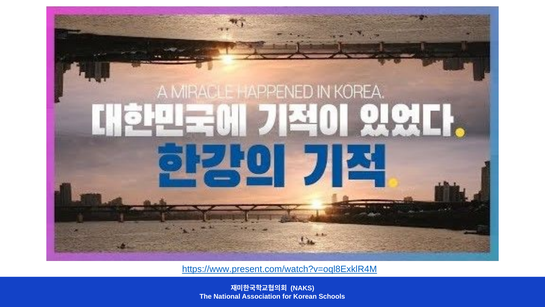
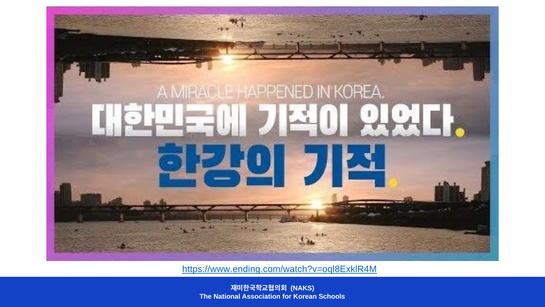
https://www.present.com/watch?v=oql8ExklR4M: https://www.present.com/watch?v=oql8ExklR4M -> https://www.ending.com/watch?v=oql8ExklR4M
